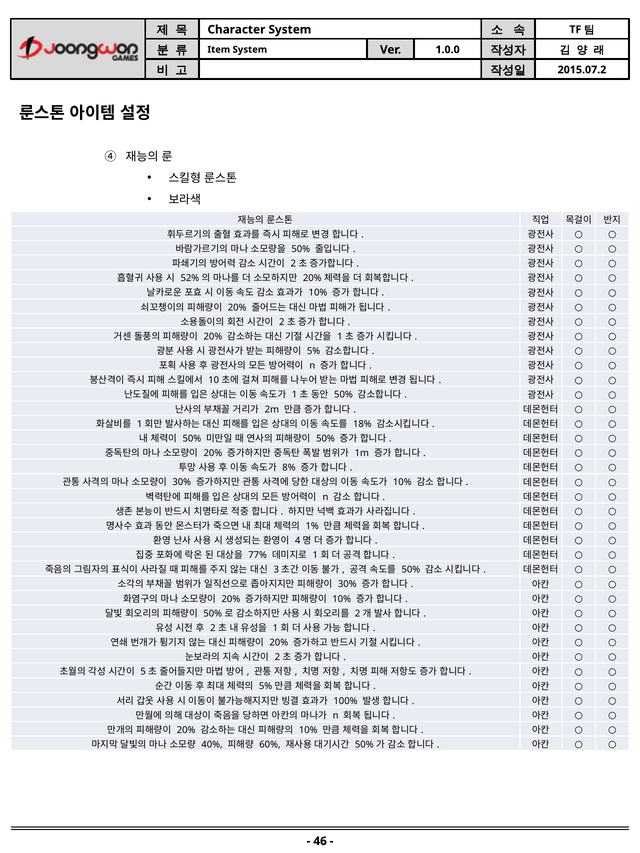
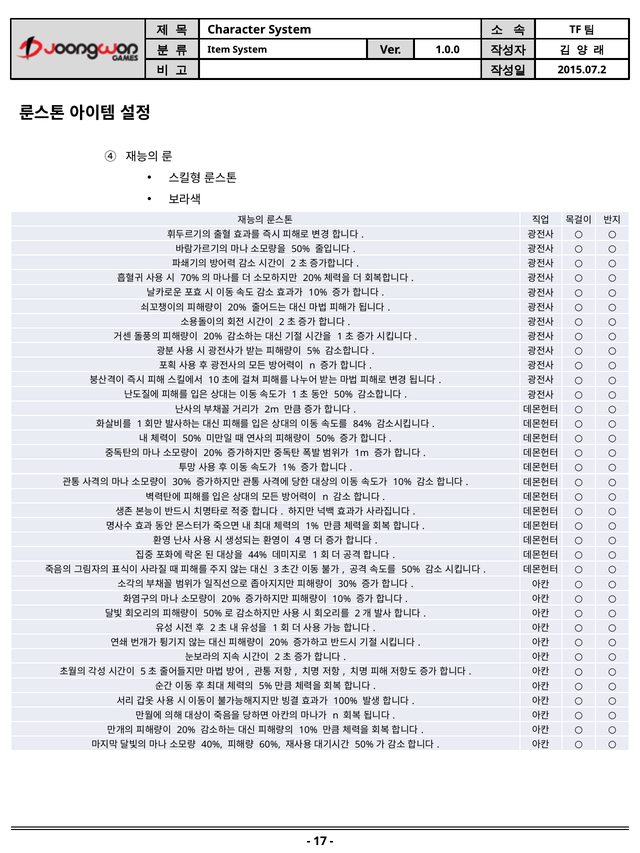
52%: 52% -> 70%
18%: 18% -> 84%
8% at (289, 468): 8% -> 1%
77%: 77% -> 44%
46: 46 -> 17
